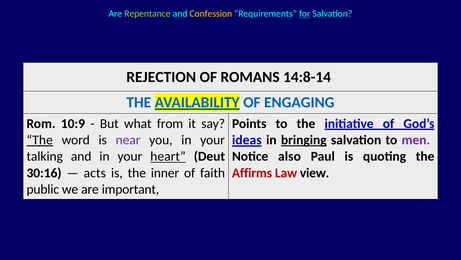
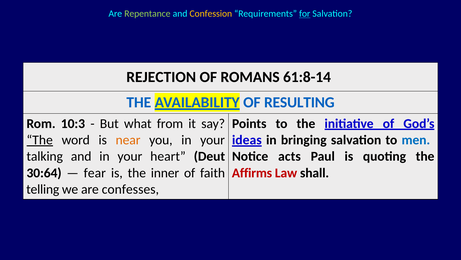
14:8-14: 14:8-14 -> 61:8-14
ENGAGING: ENGAGING -> RESULTING
10:9: 10:9 -> 10:3
near colour: purple -> orange
bringing underline: present -> none
men colour: purple -> blue
heart underline: present -> none
also: also -> acts
30:16: 30:16 -> 30:64
acts: acts -> fear
view: view -> shall
public: public -> telling
important: important -> confesses
